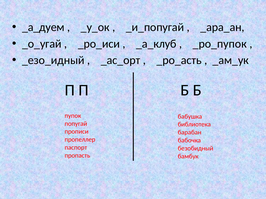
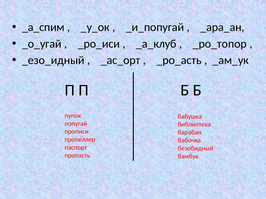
_а_дуем: _а_дуем -> _а_спим
_ро_пупок: _ро_пупок -> _ро_топор
